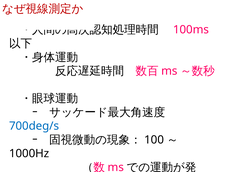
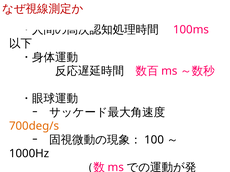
700deg/s colour: blue -> orange
